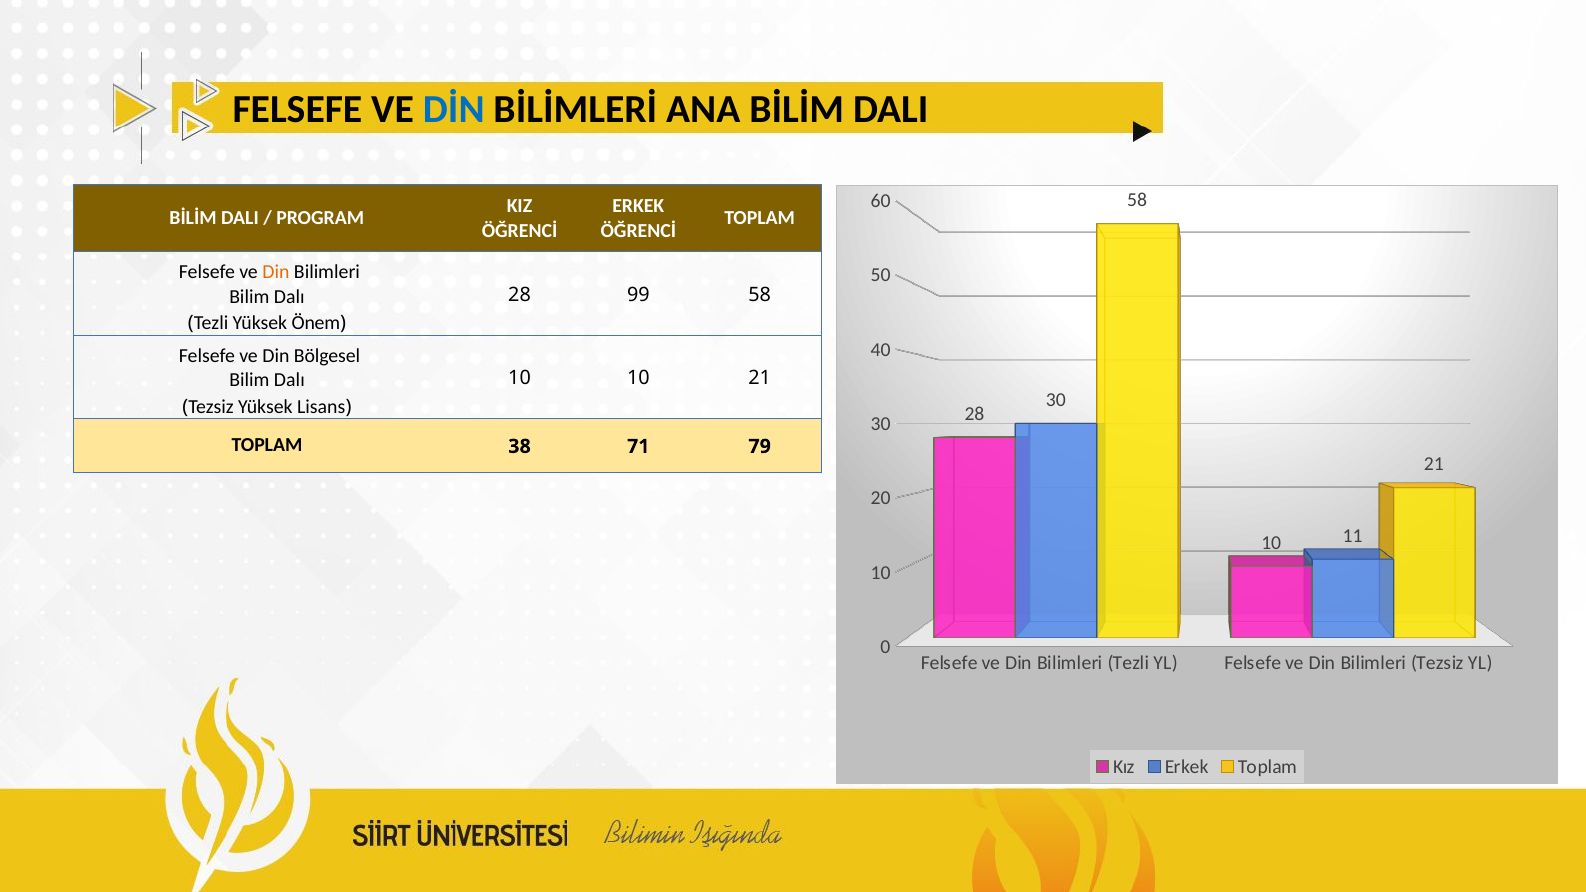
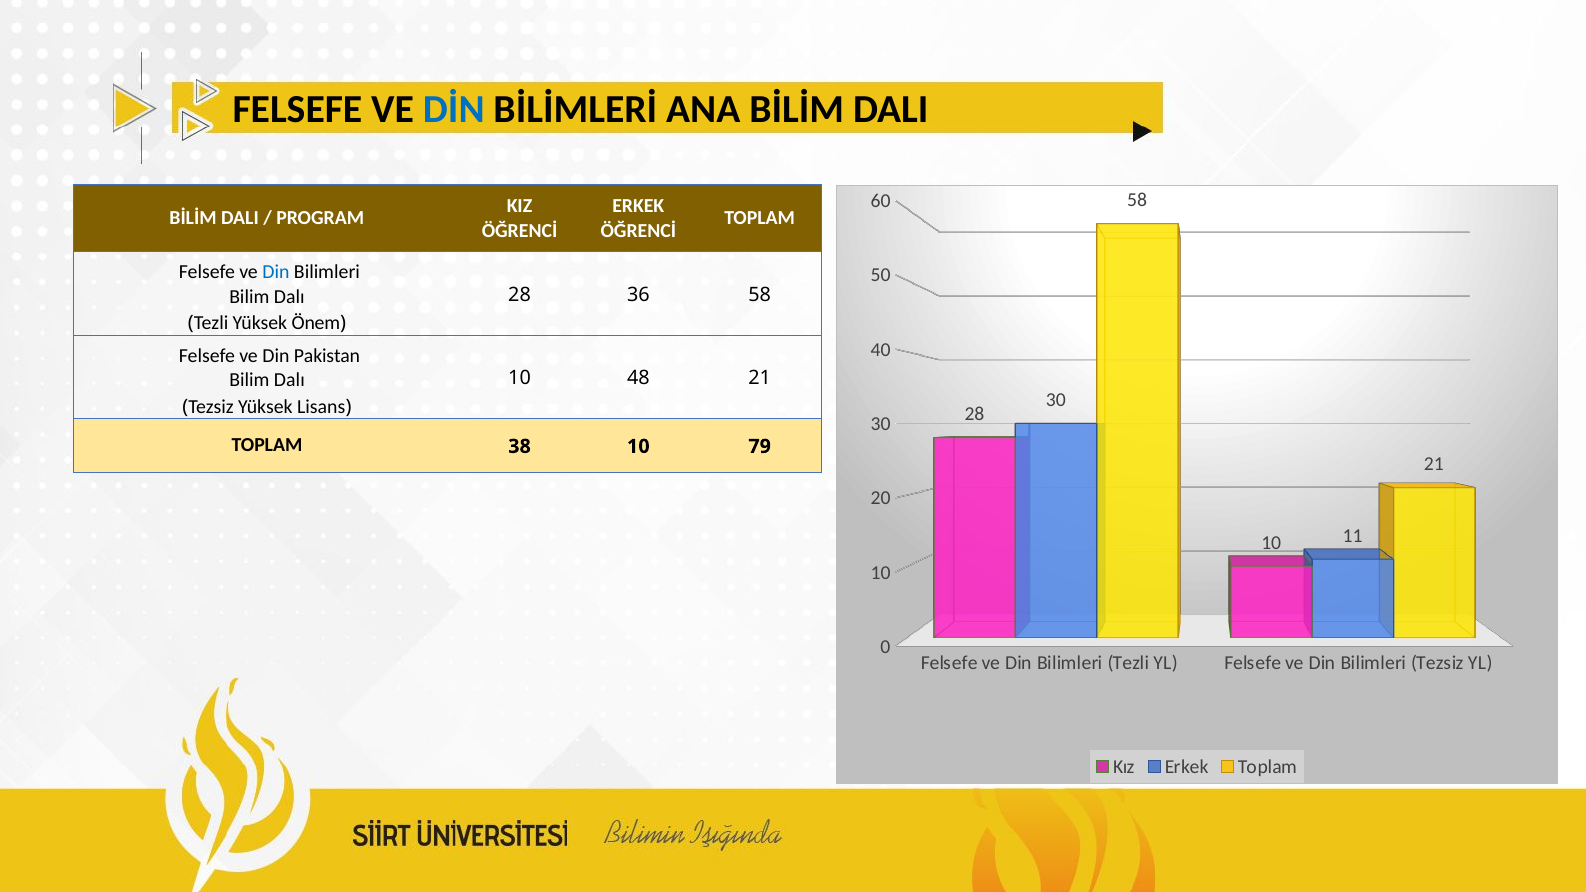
Din at (276, 272) colour: orange -> blue
99: 99 -> 36
Bölgesel: Bölgesel -> Pakistan
10 10: 10 -> 48
38 71: 71 -> 10
